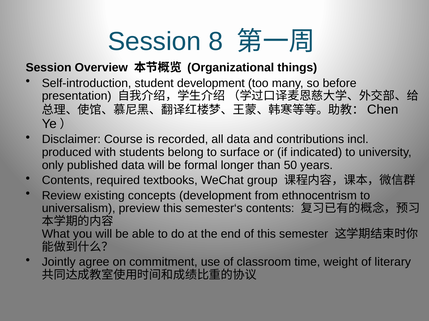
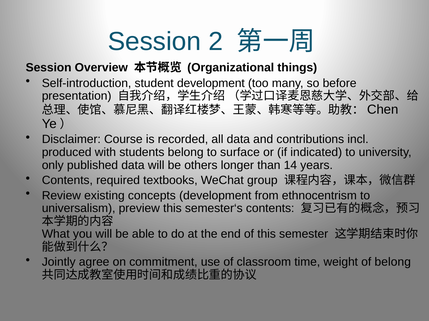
8: 8 -> 2
formal: formal -> others
50: 50 -> 14
of literary: literary -> belong
